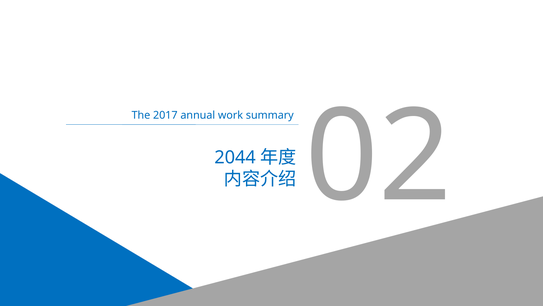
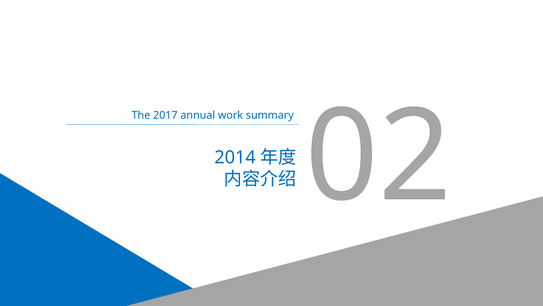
2044: 2044 -> 2014
